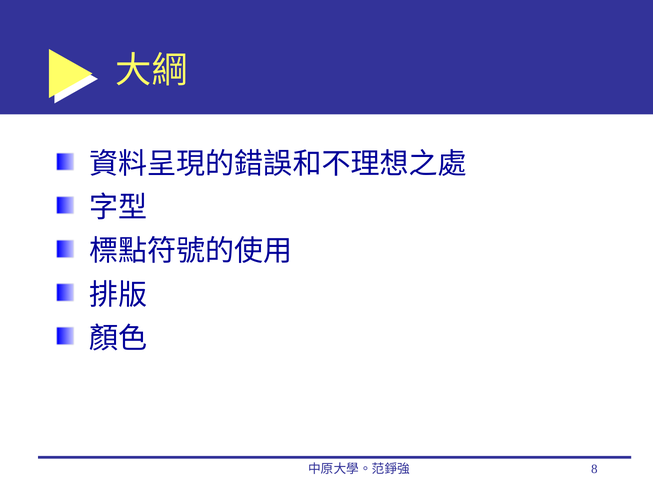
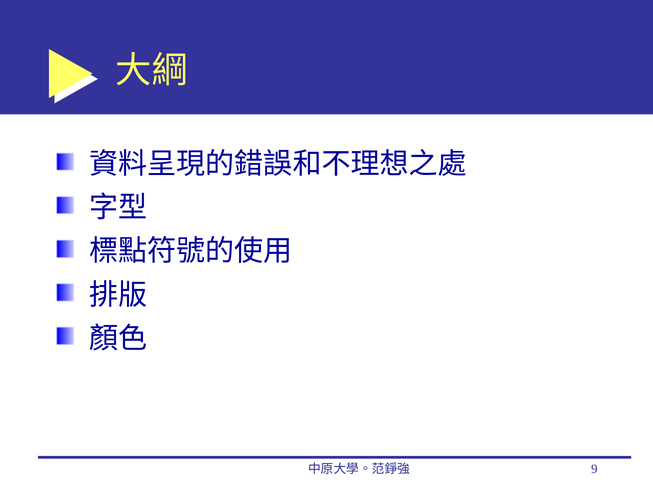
8: 8 -> 9
